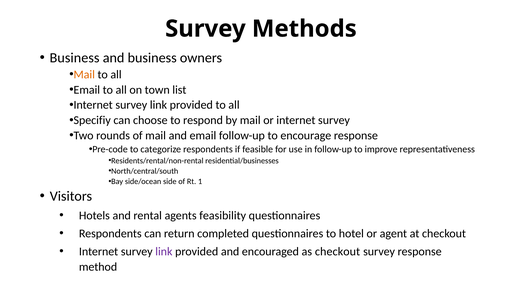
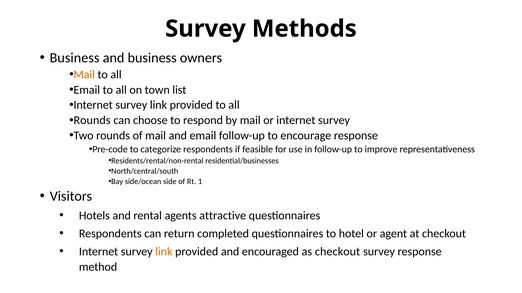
Specifiy at (92, 121): Specifiy -> Rounds
feasibility: feasibility -> attractive
link at (164, 252) colour: purple -> orange
